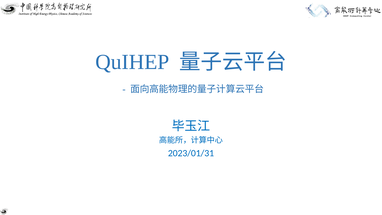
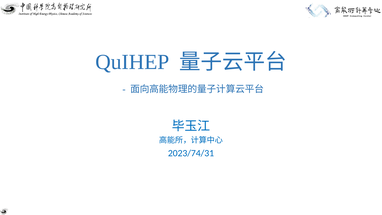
2023/01/31: 2023/01/31 -> 2023/74/31
